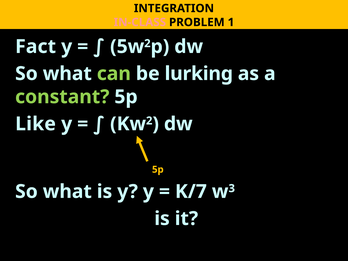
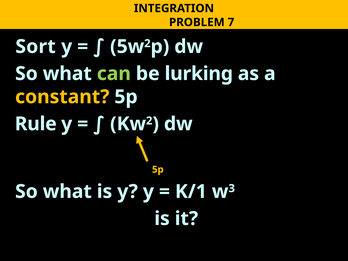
IN-CLASS colour: pink -> yellow
1: 1 -> 7
Fact: Fact -> Sort
constant colour: light green -> yellow
Like: Like -> Rule
K/7: K/7 -> K/1
